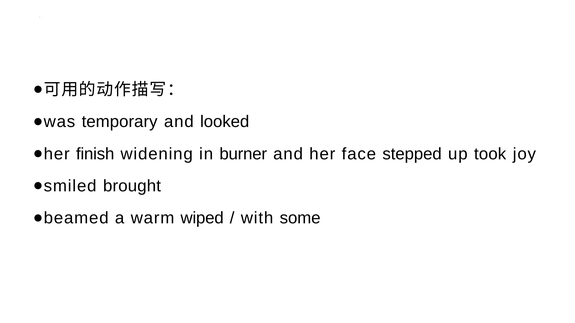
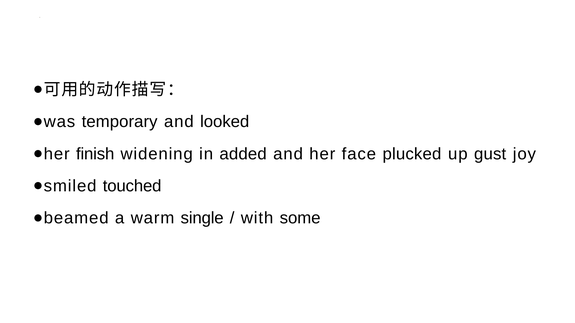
burner: burner -> added
stepped: stepped -> plucked
took: took -> gust
brought: brought -> touched
wiped: wiped -> single
